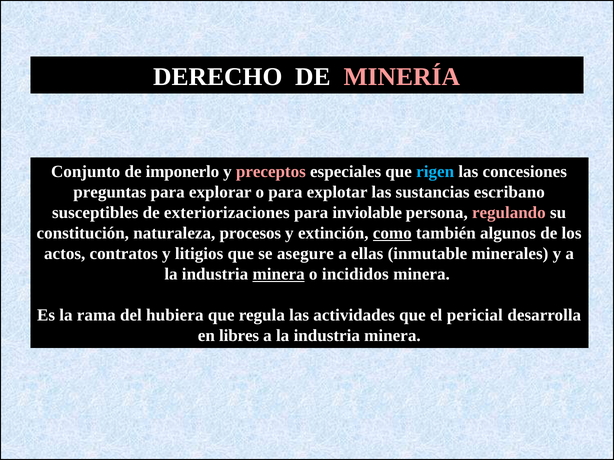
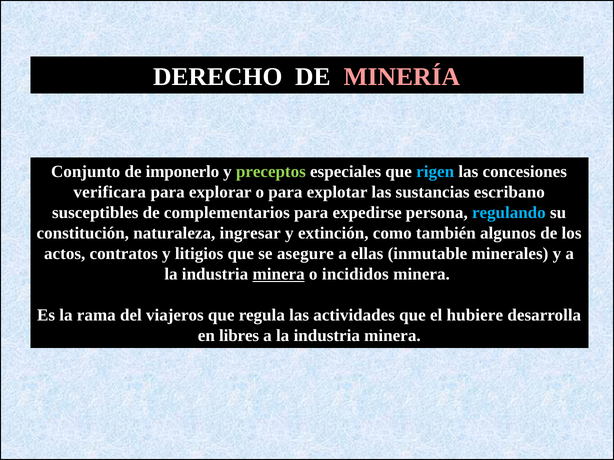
preceptos colour: pink -> light green
preguntas: preguntas -> verificara
exteriorizaciones: exteriorizaciones -> complementarios
inviolable: inviolable -> expedirse
regulando colour: pink -> light blue
procesos: procesos -> ingresar
como underline: present -> none
hubiera: hubiera -> viajeros
pericial: pericial -> hubiere
